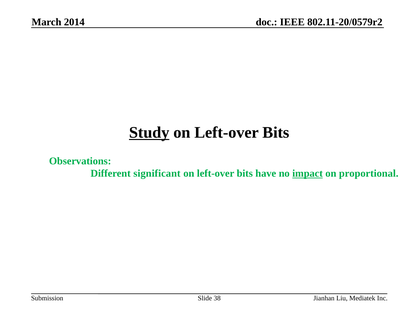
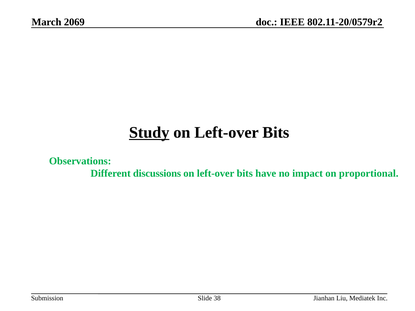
2014: 2014 -> 2069
significant: significant -> discussions
impact underline: present -> none
